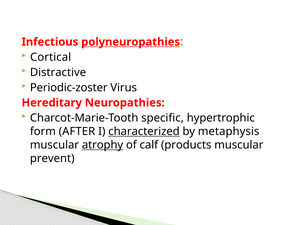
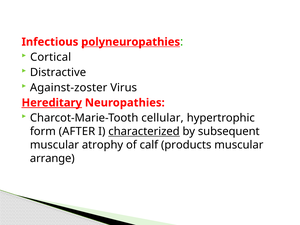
Periodic-zoster: Periodic-zoster -> Against-zoster
Hereditary underline: none -> present
specific: specific -> cellular
metaphysis: metaphysis -> subsequent
atrophy underline: present -> none
prevent: prevent -> arrange
